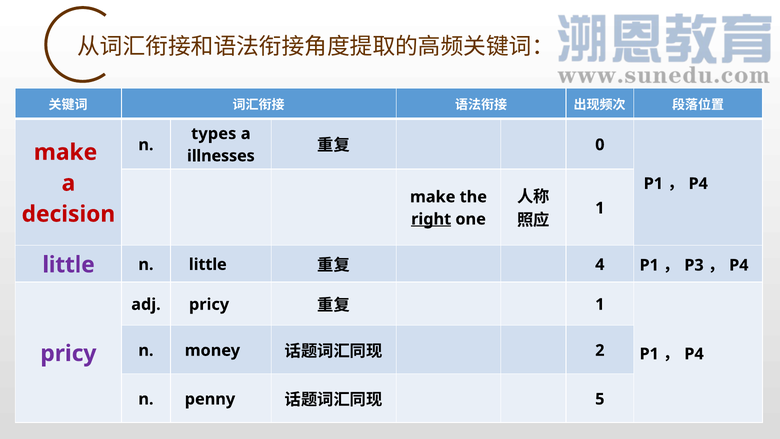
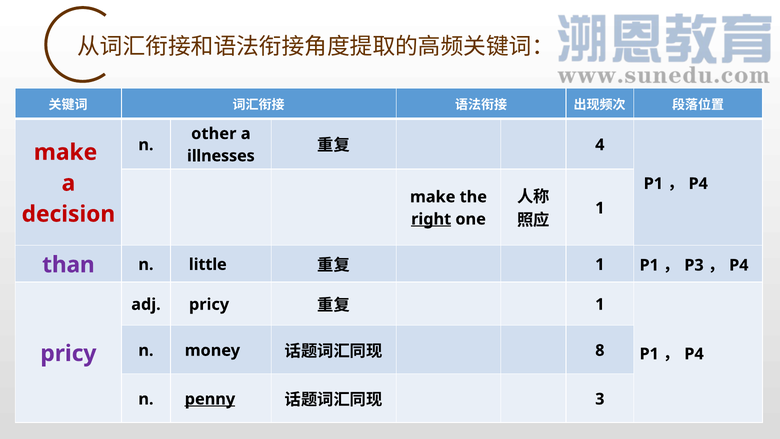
types: types -> other
0: 0 -> 4
little at (68, 265): little -> than
4 at (600, 264): 4 -> 1
2: 2 -> 8
penny underline: none -> present
5: 5 -> 3
